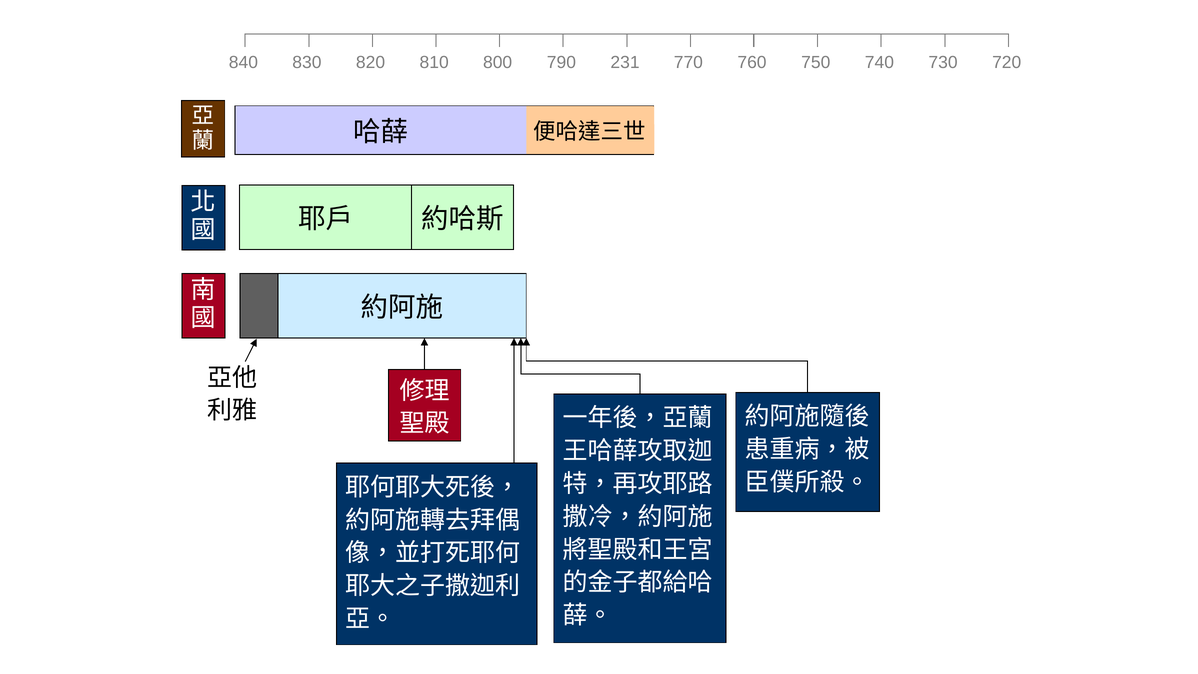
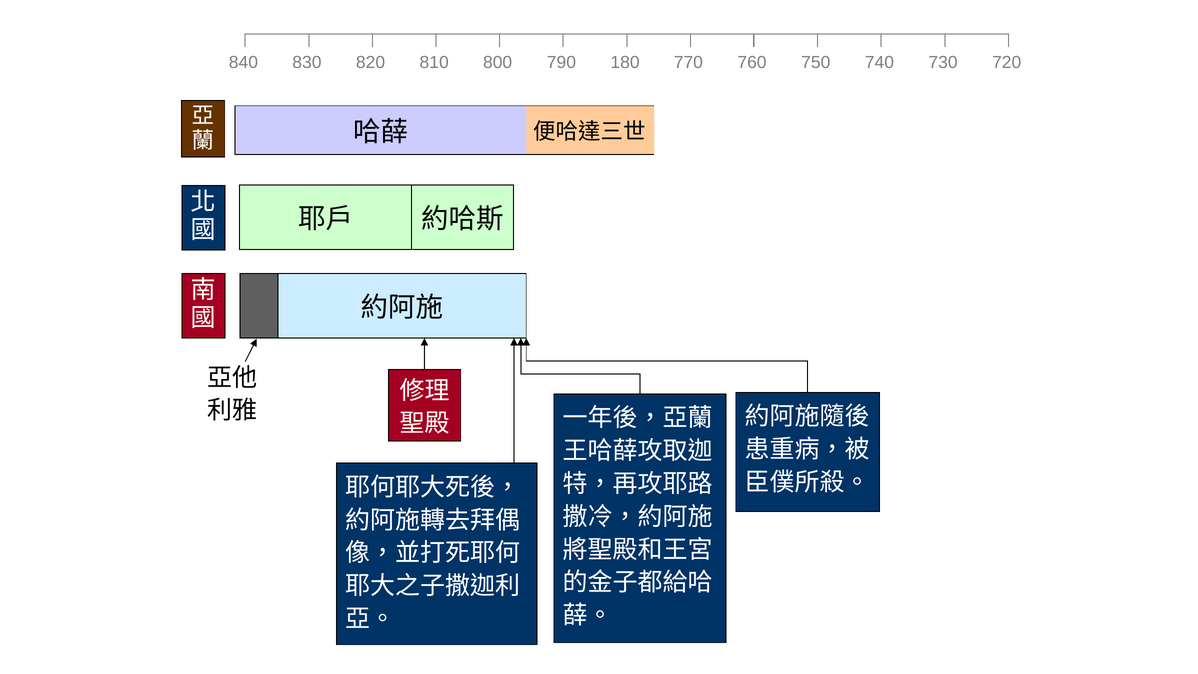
231: 231 -> 180
